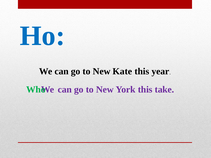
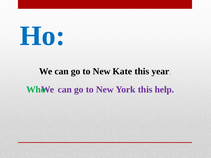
take: take -> help
